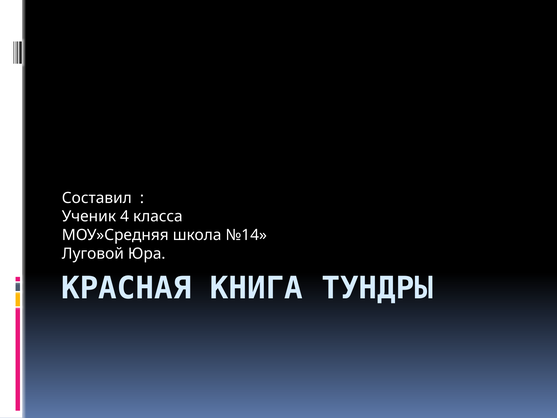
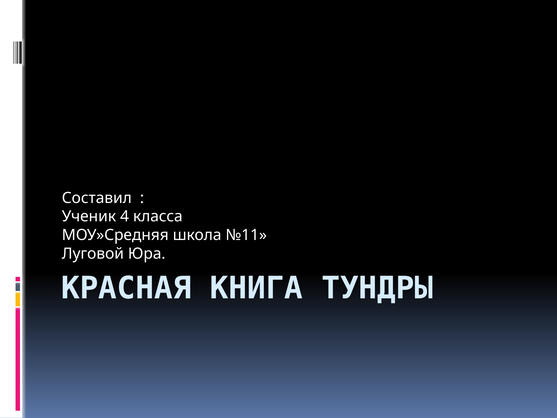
№14: №14 -> №11
